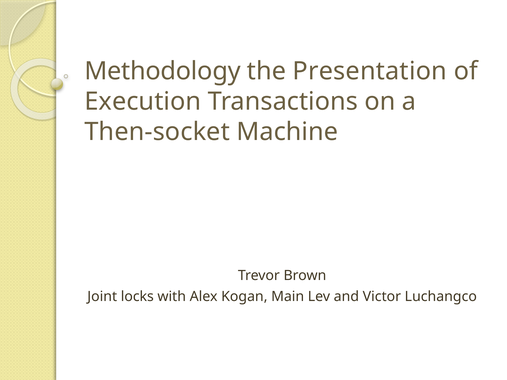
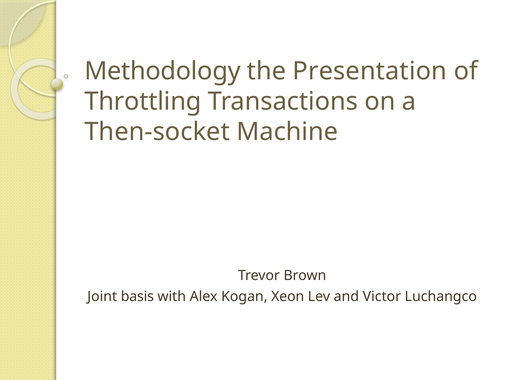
Execution: Execution -> Throttling
locks: locks -> basis
Main: Main -> Xeon
